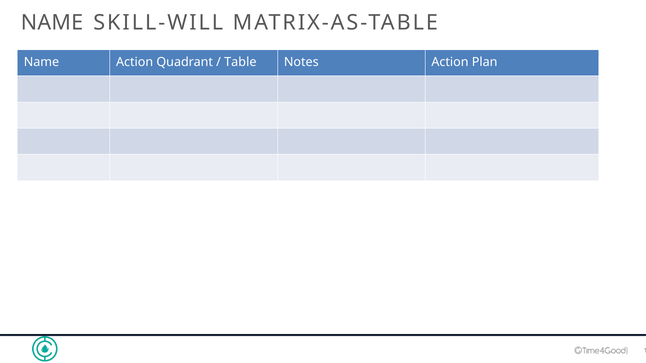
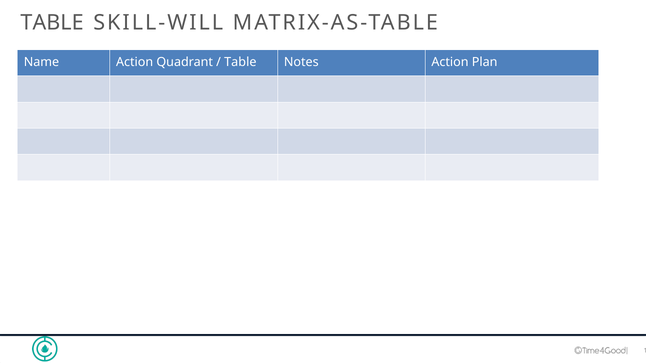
NAME at (52, 23): NAME -> TABLE
